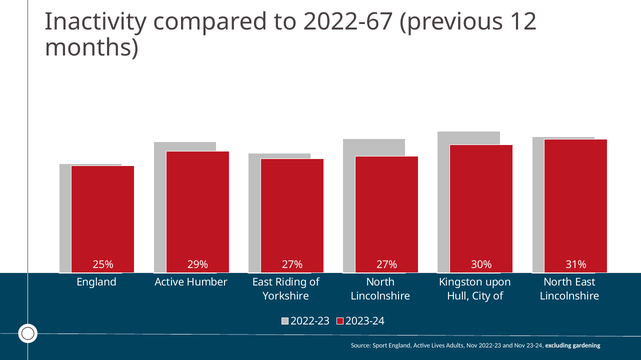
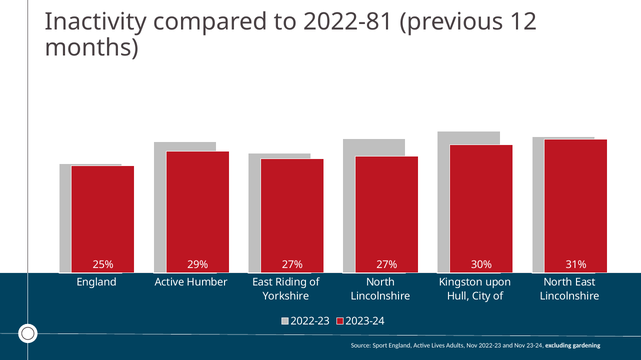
2022-67: 2022-67 -> 2022-81
